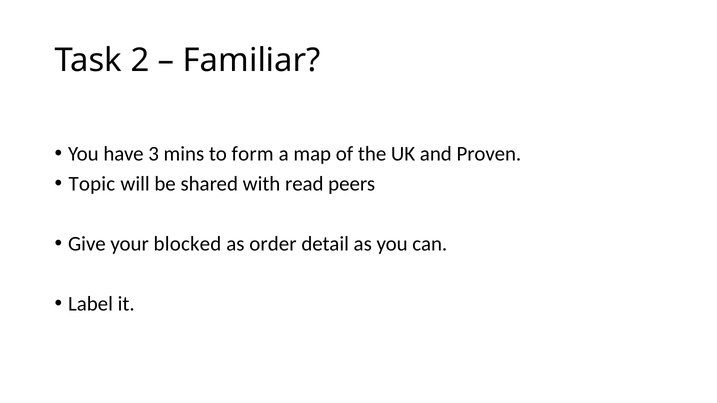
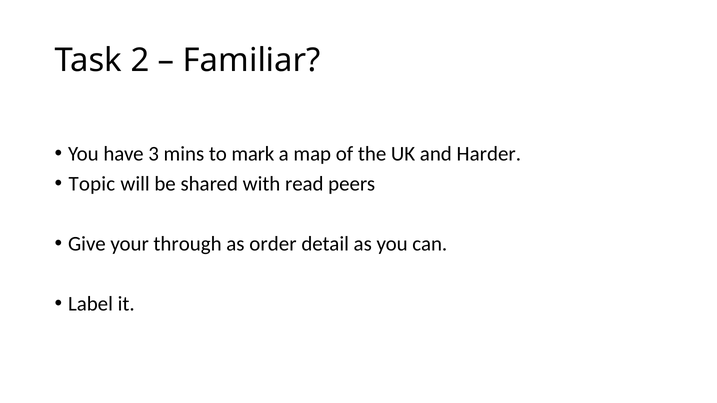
form: form -> mark
Proven: Proven -> Harder
blocked: blocked -> through
